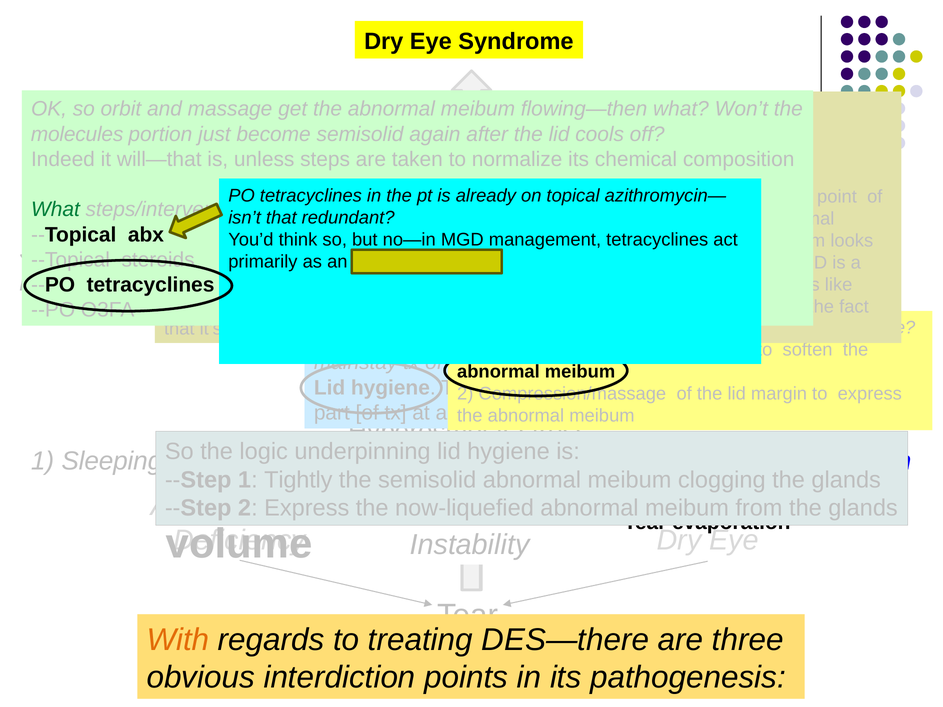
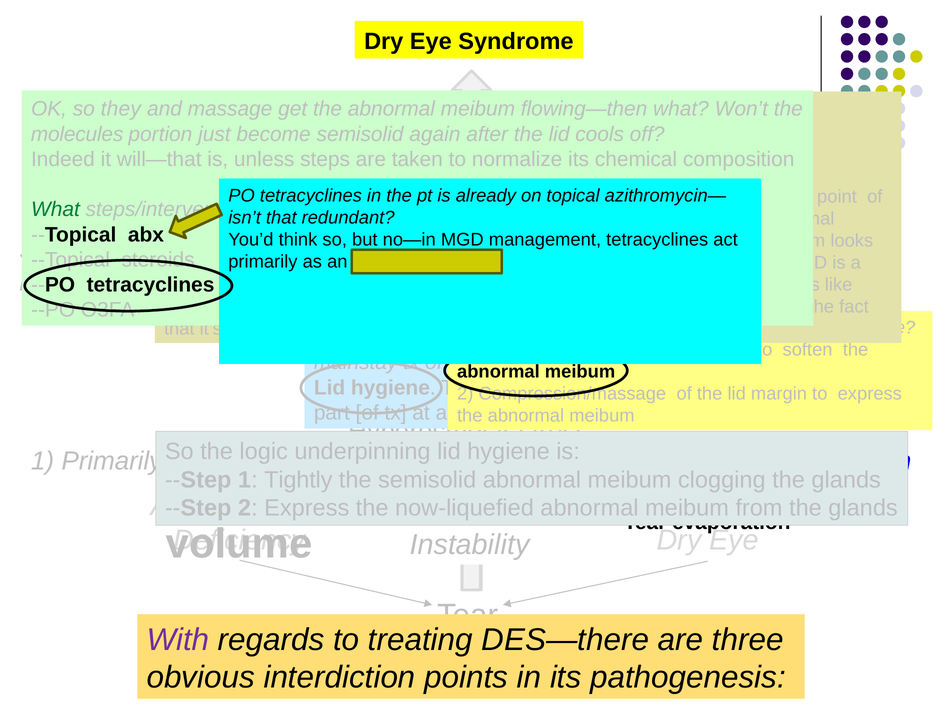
so orbit: orbit -> they
1 Sleeping: Sleeping -> Primarily
With colour: orange -> purple
